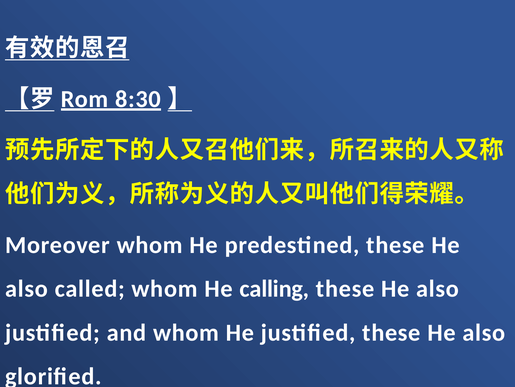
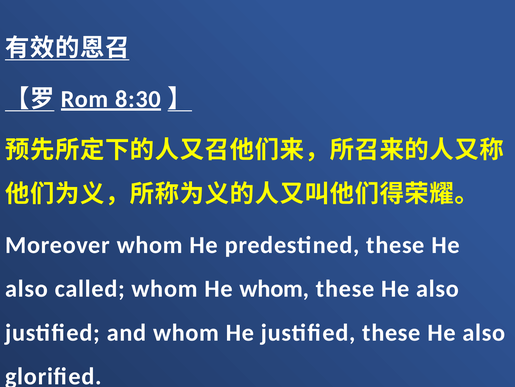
He calling: calling -> whom
